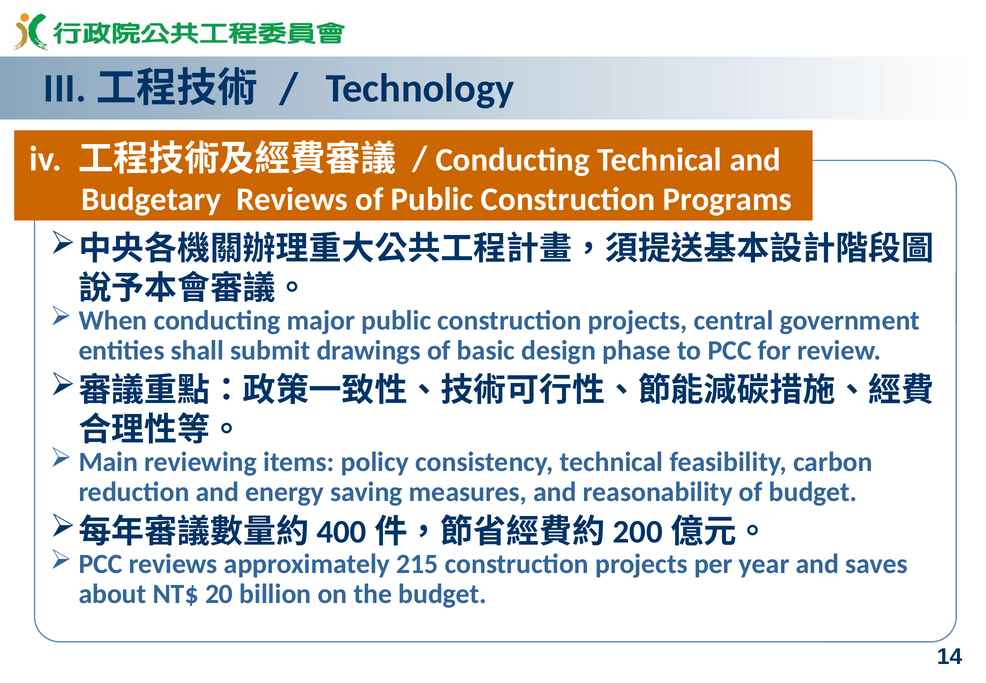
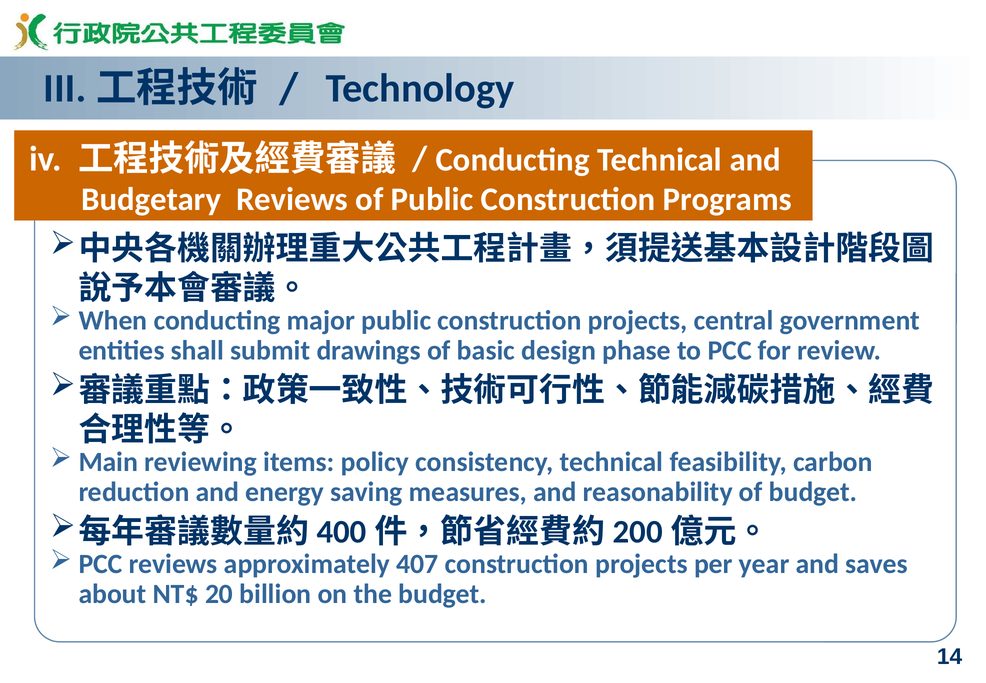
215: 215 -> 407
